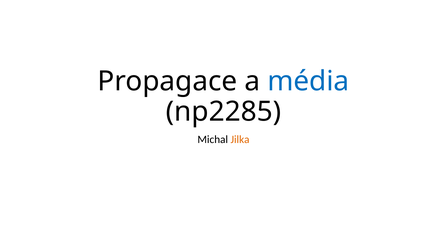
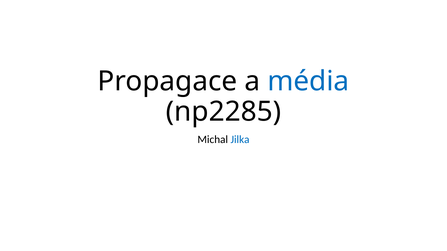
Jilka colour: orange -> blue
